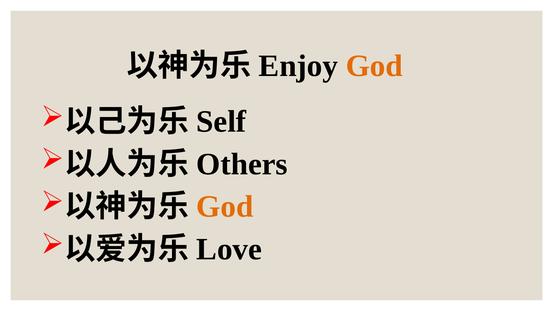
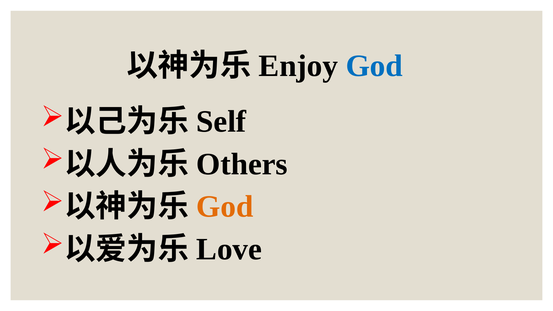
God at (374, 66) colour: orange -> blue
